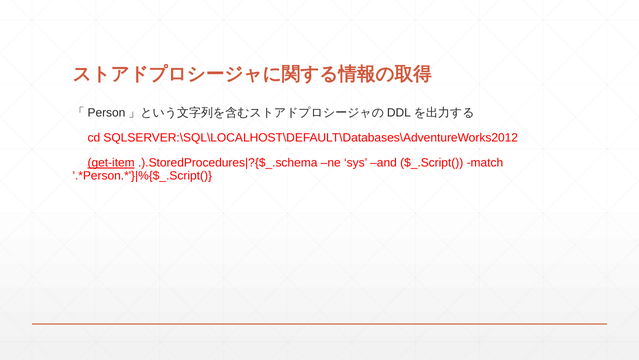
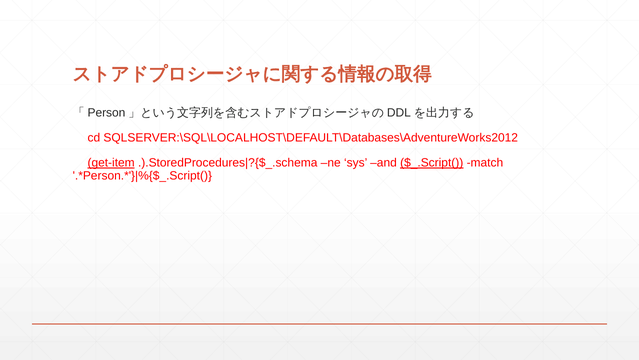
$_.Script( underline: none -> present
